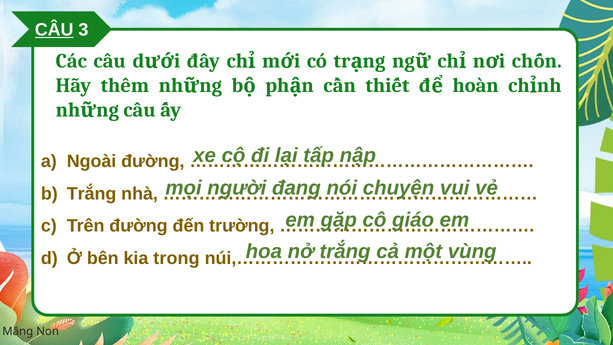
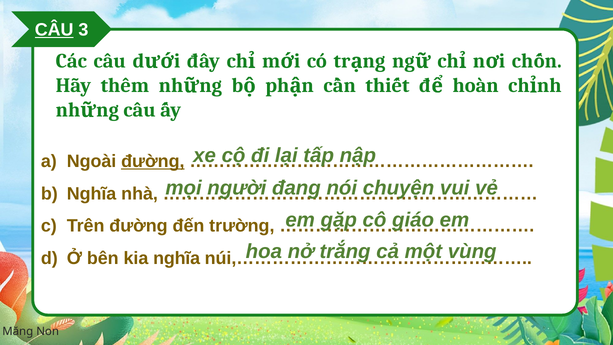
đường at (153, 161) underline: none -> present
Trắng at (92, 194): Trắng -> Nghĩa
kia trong: trong -> nghĩa
